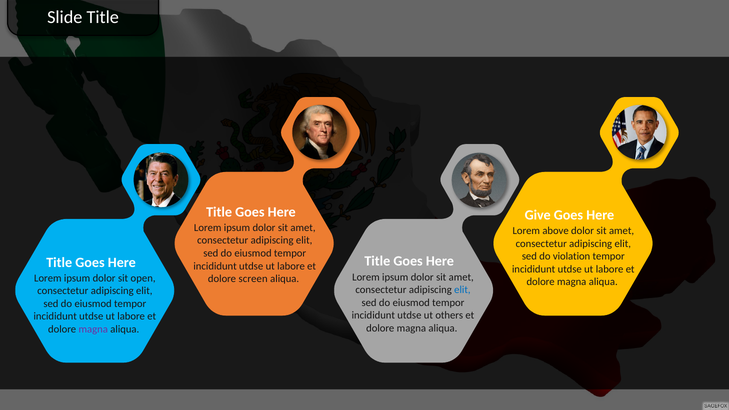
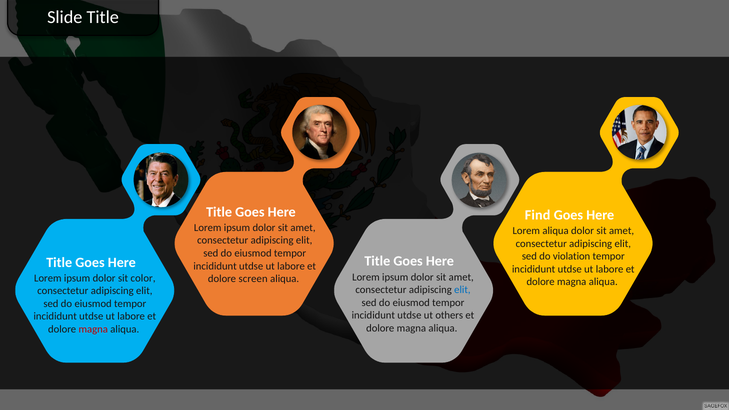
Give: Give -> Find
Lorem above: above -> aliqua
open: open -> color
magna at (93, 329) colour: purple -> red
